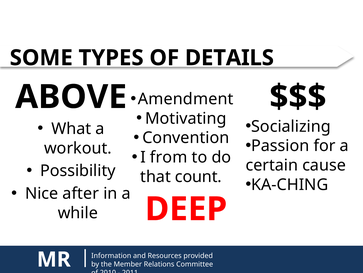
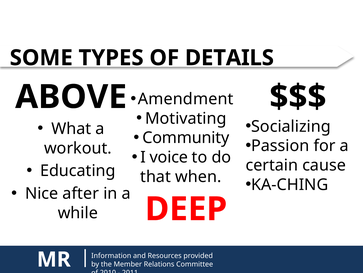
Convention: Convention -> Community
from: from -> voice
Possibility: Possibility -> Educating
count: count -> when
